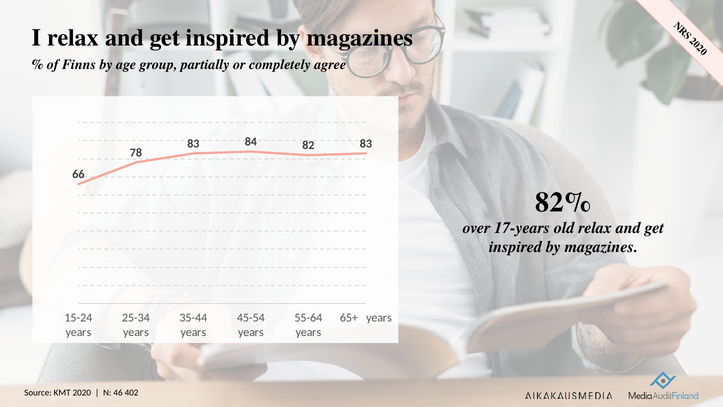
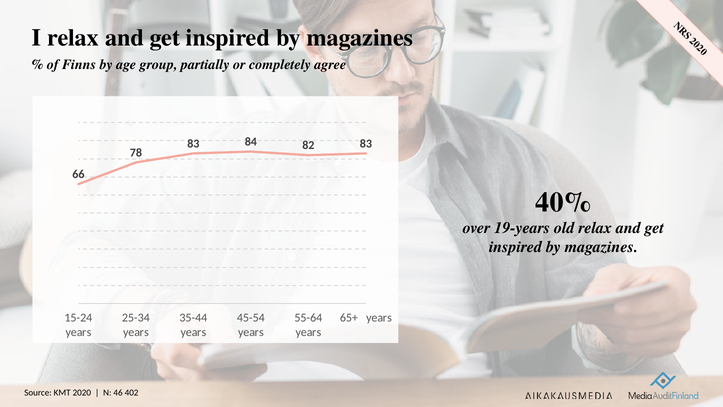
82%: 82% -> 40%
17-years: 17-years -> 19-years
